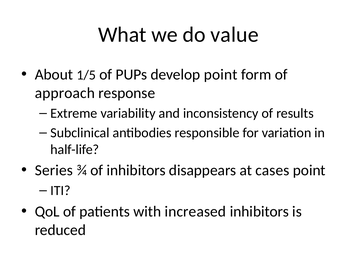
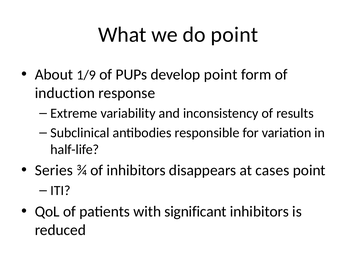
do value: value -> point
1/5: 1/5 -> 1/9
approach: approach -> induction
increased: increased -> significant
